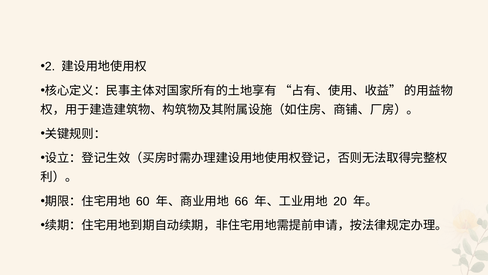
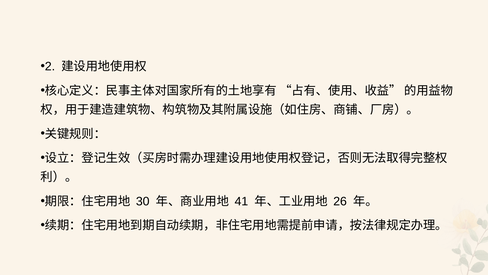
60: 60 -> 30
66: 66 -> 41
20: 20 -> 26
